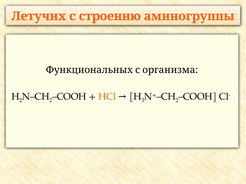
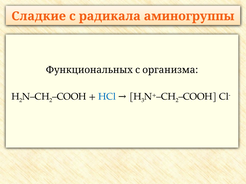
Летучих: Летучих -> Сладкие
строению: строению -> радикала
HCl colour: orange -> blue
